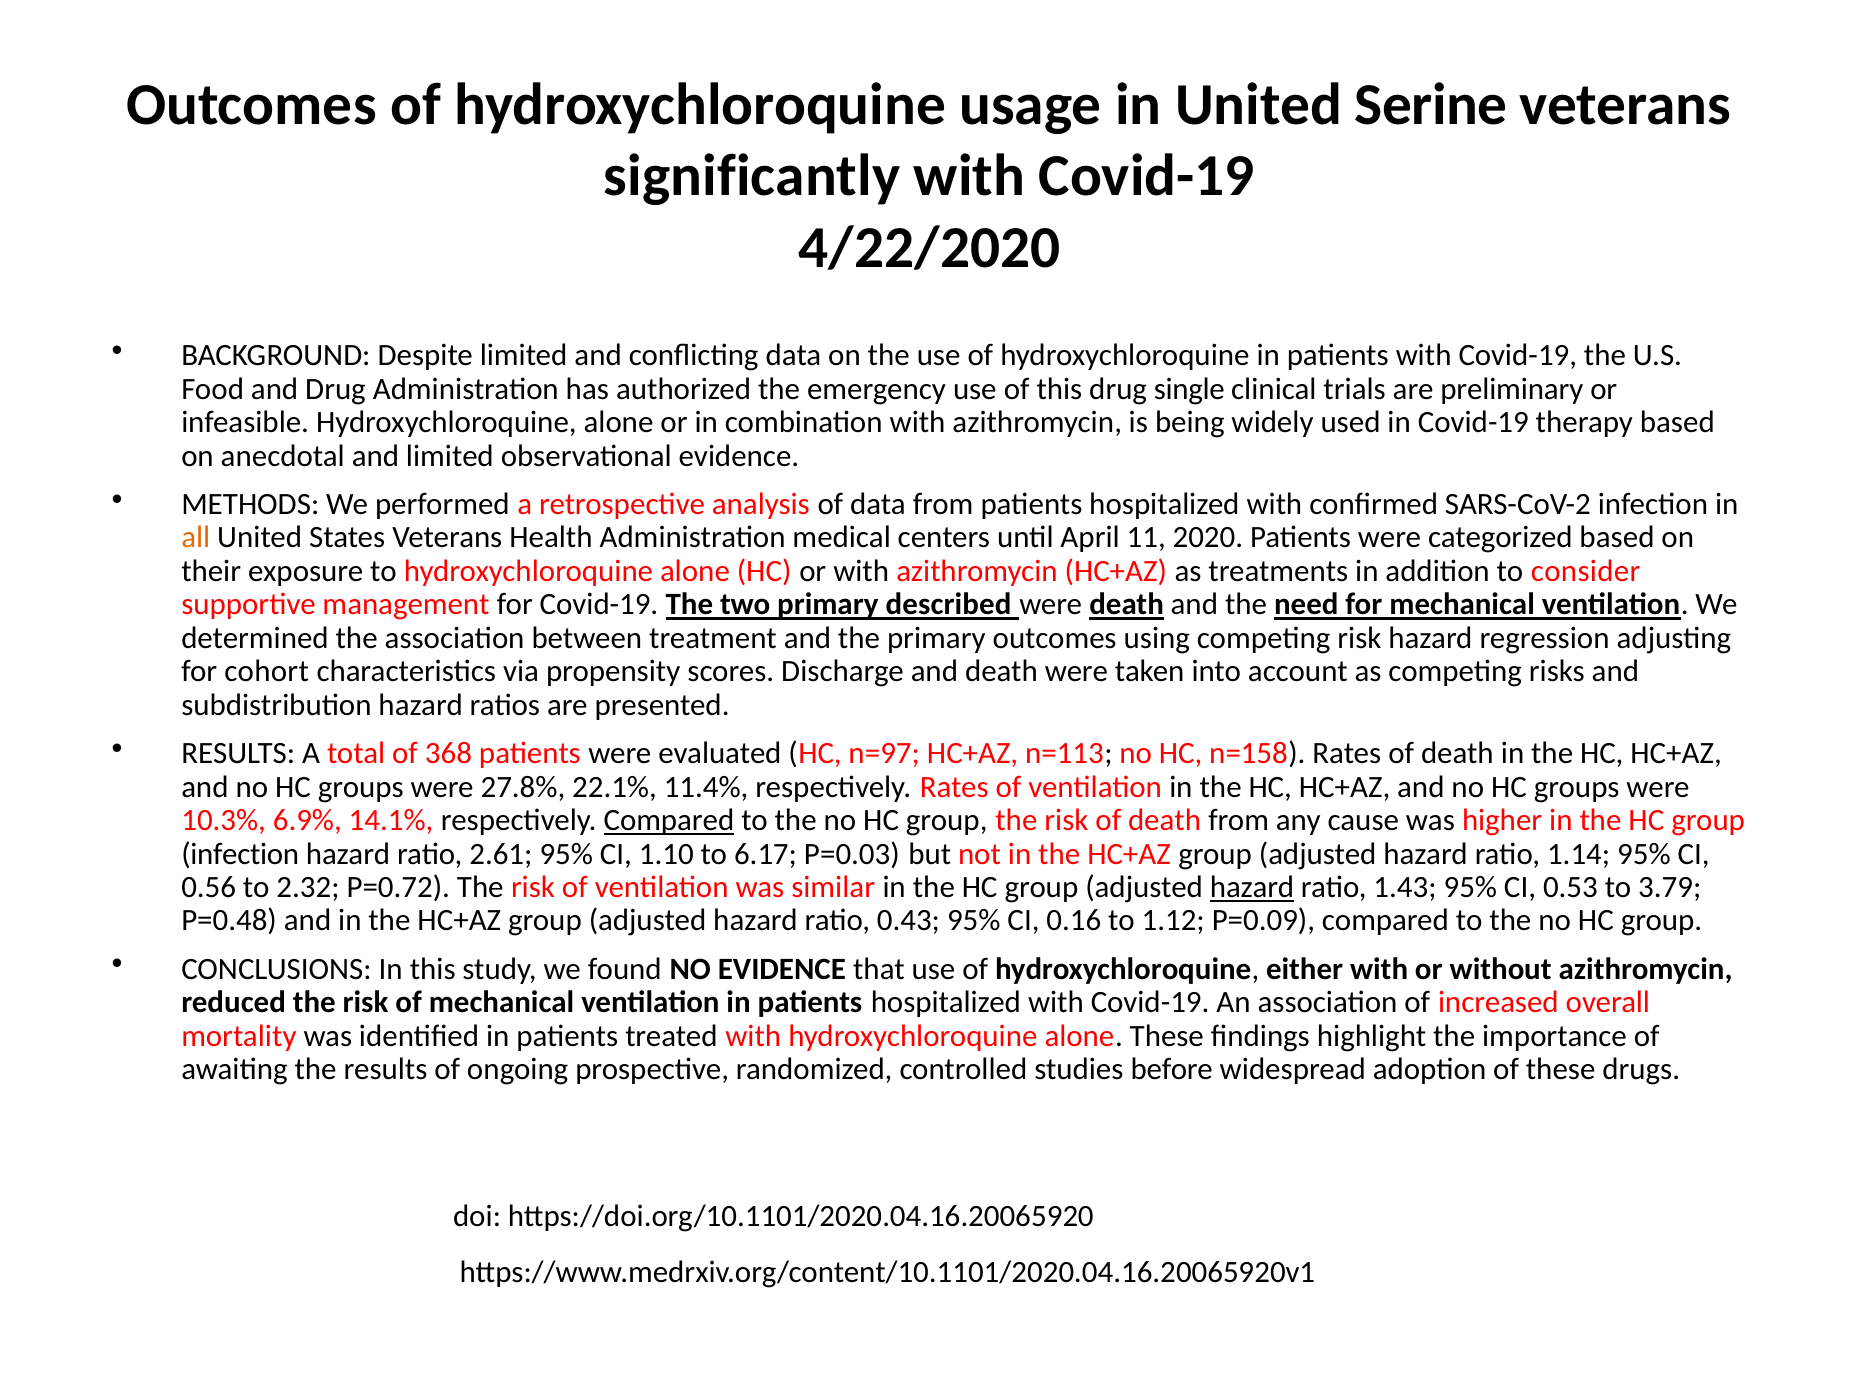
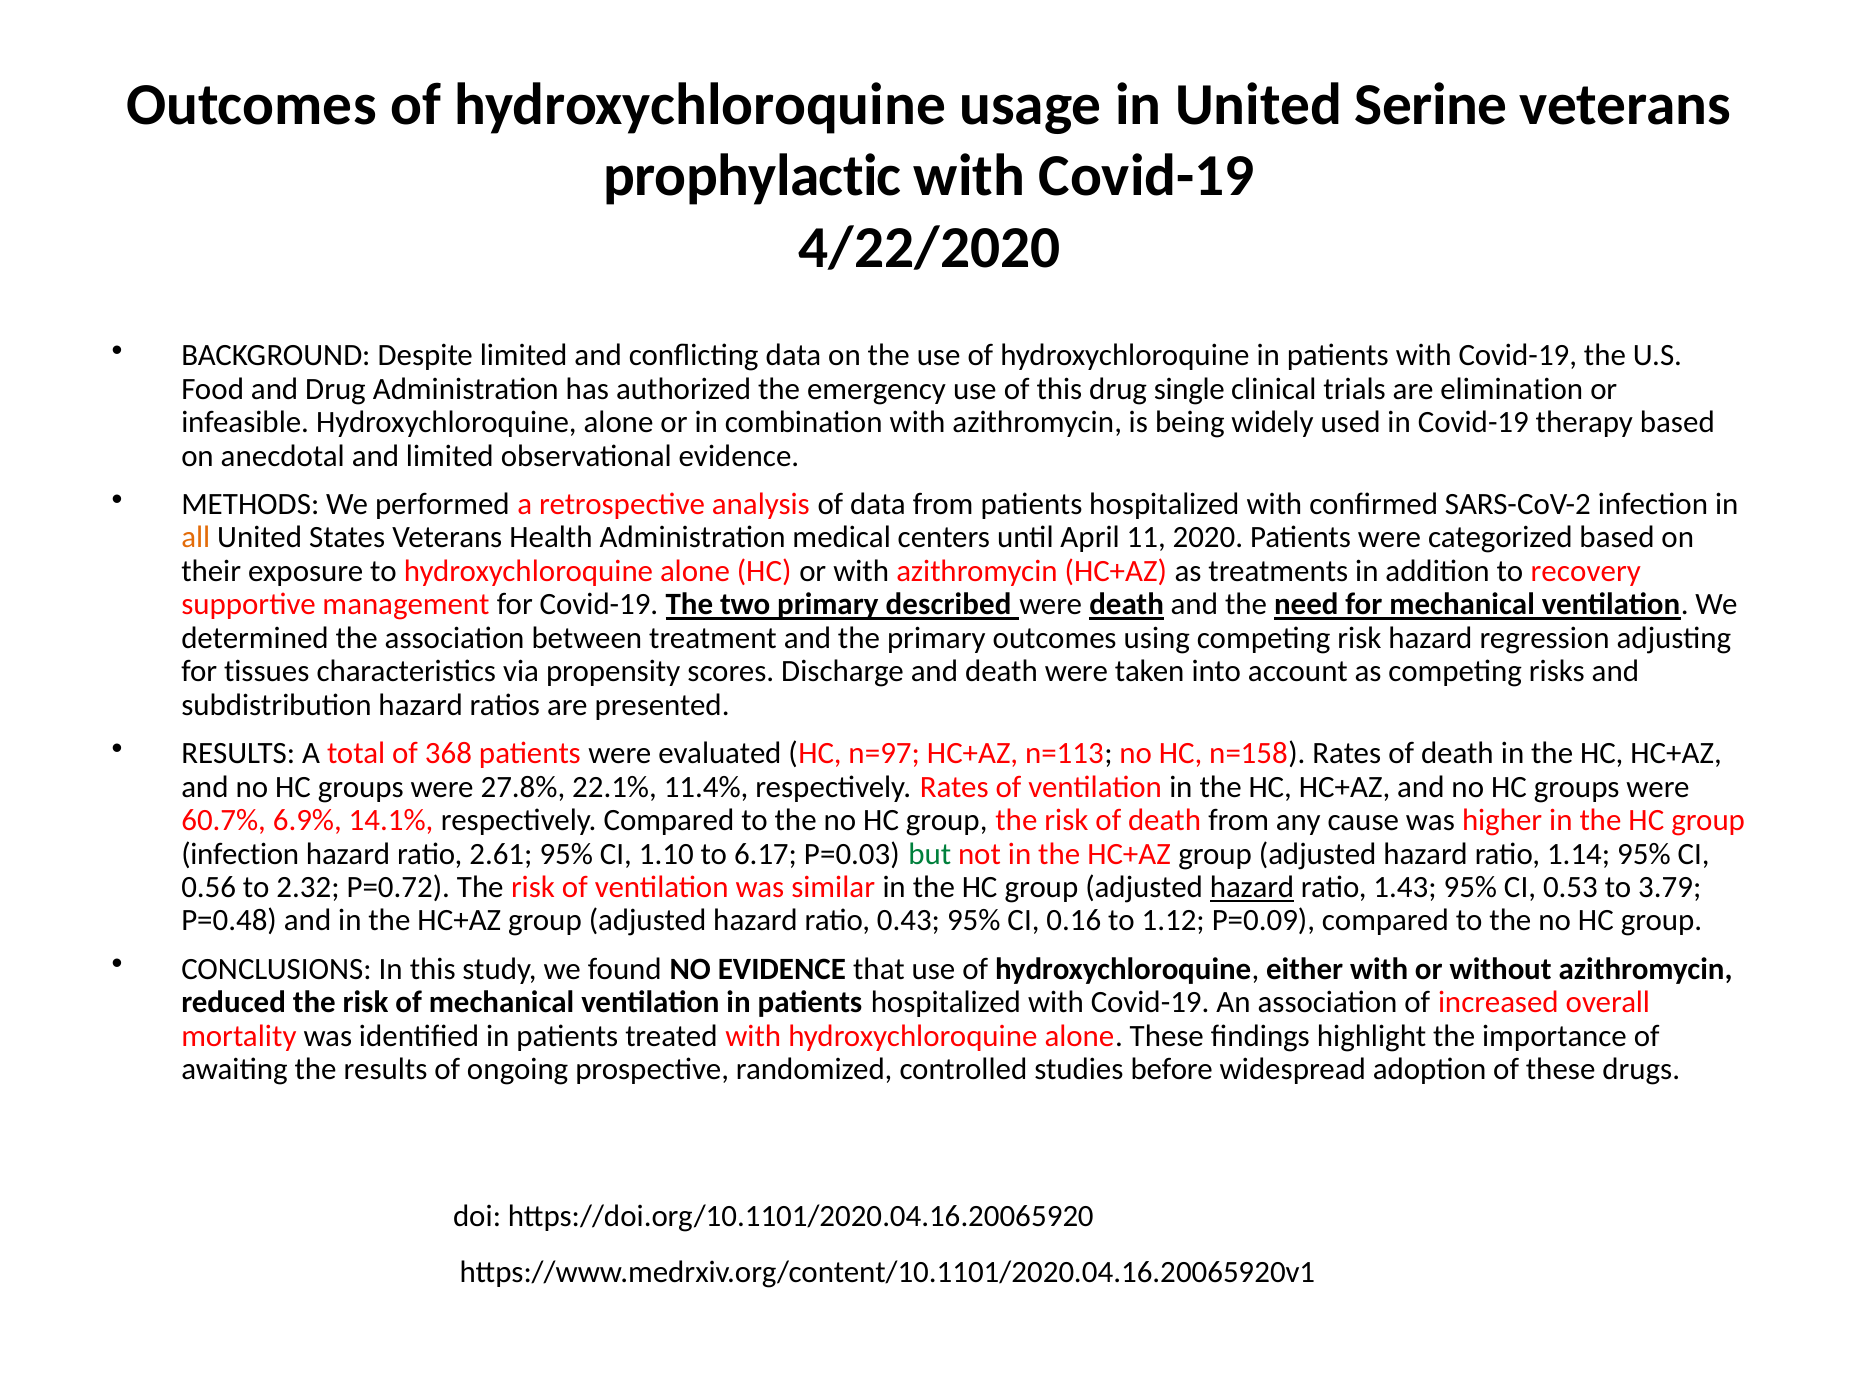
significantly: significantly -> prophylactic
preliminary: preliminary -> elimination
consider: consider -> recovery
cohort: cohort -> tissues
10.3%: 10.3% -> 60.7%
Compared at (669, 820) underline: present -> none
but colour: black -> green
